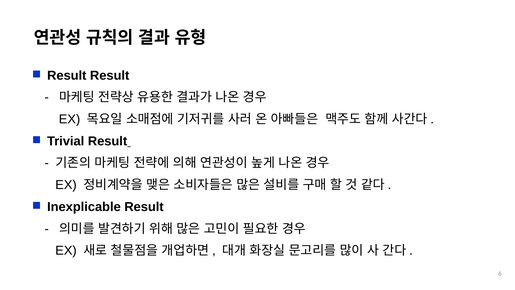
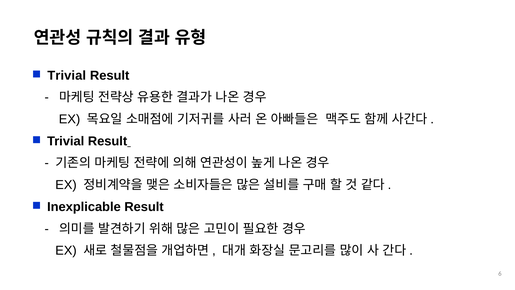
Result at (67, 75): Result -> Trivial
